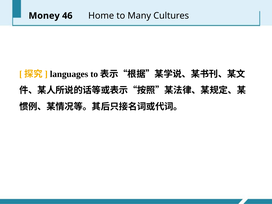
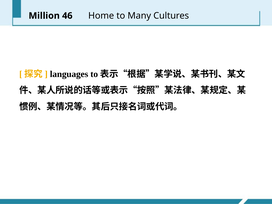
Money: Money -> Million
